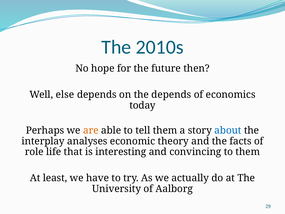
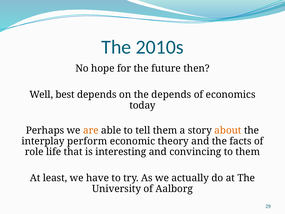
else: else -> best
about colour: blue -> orange
analyses: analyses -> perform
